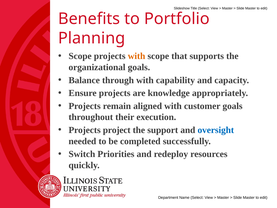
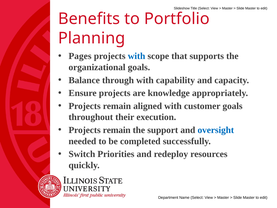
Scope at (80, 56): Scope -> Pages
with at (137, 56) colour: orange -> blue
project at (117, 130): project -> remain
